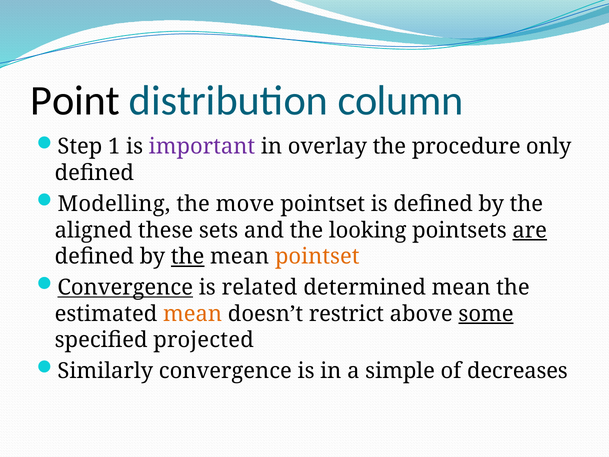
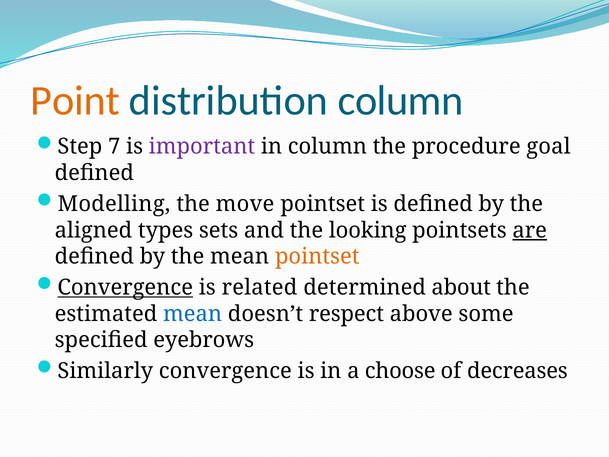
Point colour: black -> orange
1: 1 -> 7
in overlay: overlay -> column
only: only -> goal
these: these -> types
the at (188, 257) underline: present -> none
determined mean: mean -> about
mean at (193, 314) colour: orange -> blue
restrict: restrict -> respect
some underline: present -> none
projected: projected -> eyebrows
simple: simple -> choose
